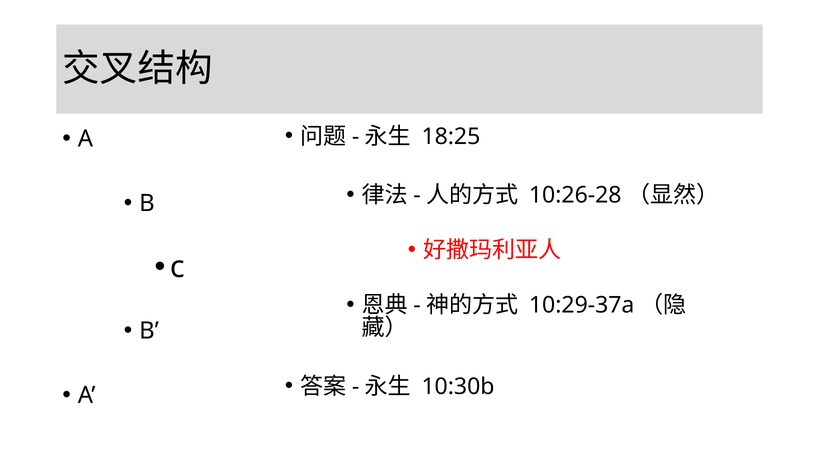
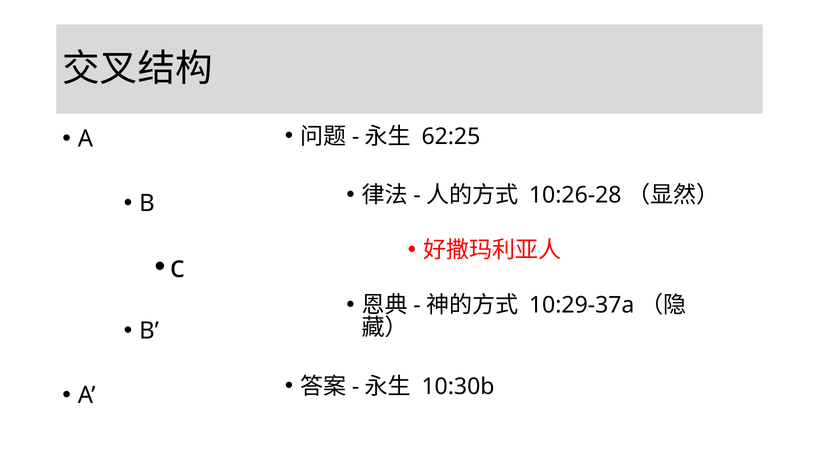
18:25: 18:25 -> 62:25
